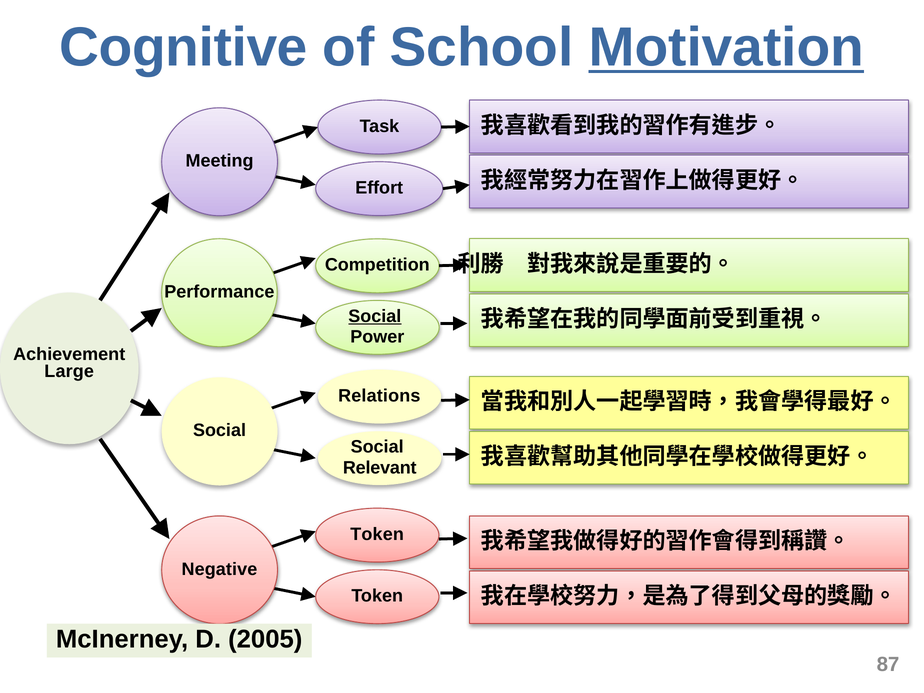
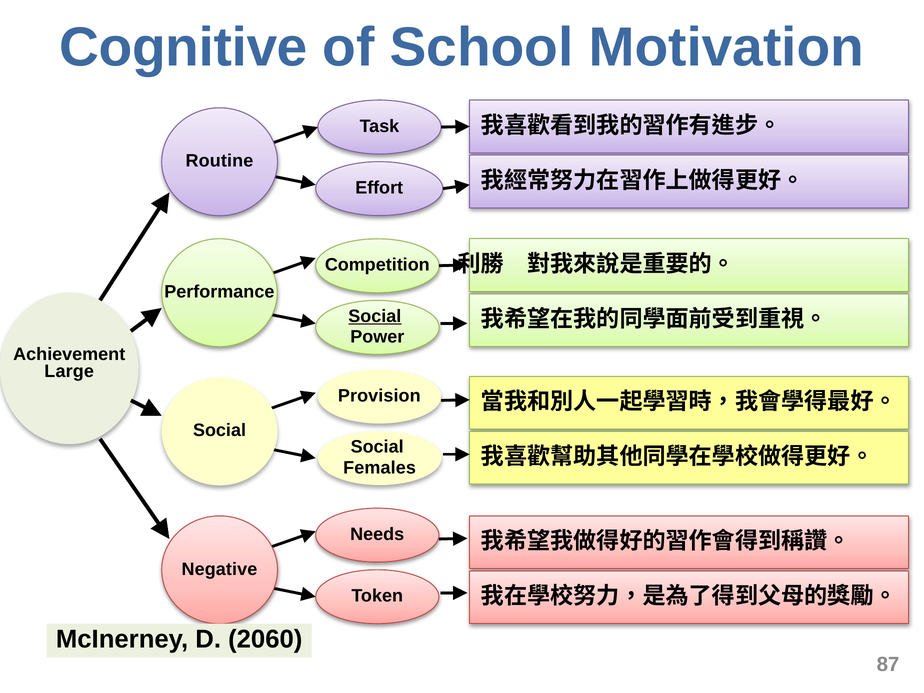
Motivation underline: present -> none
Meeting: Meeting -> Routine
Relations: Relations -> Provision
Relevant: Relevant -> Females
Token at (377, 534): Token -> Needs
2005: 2005 -> 2060
